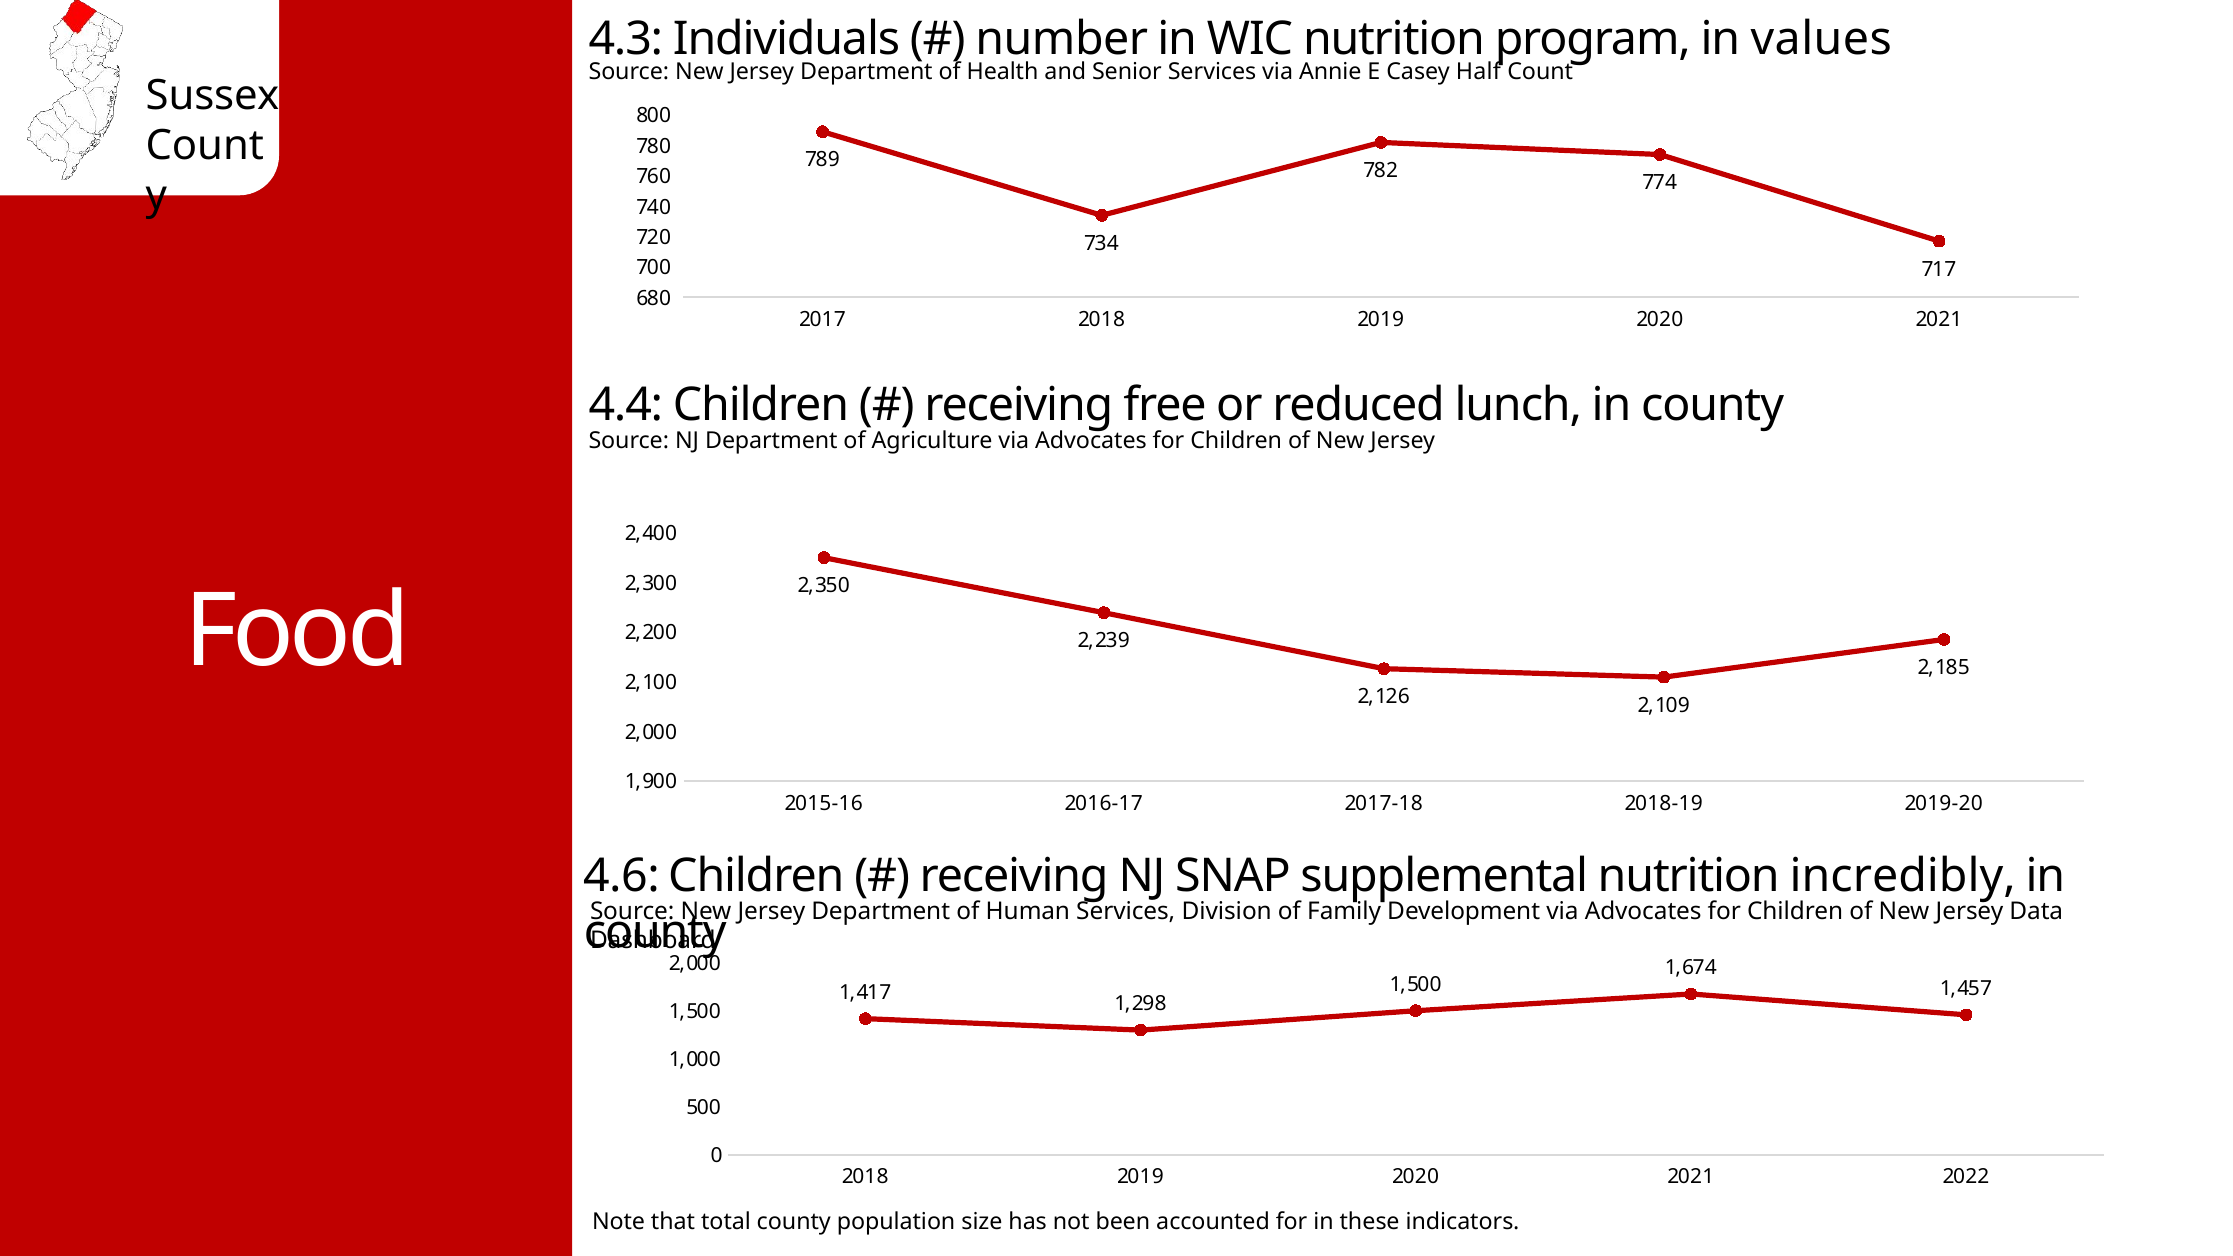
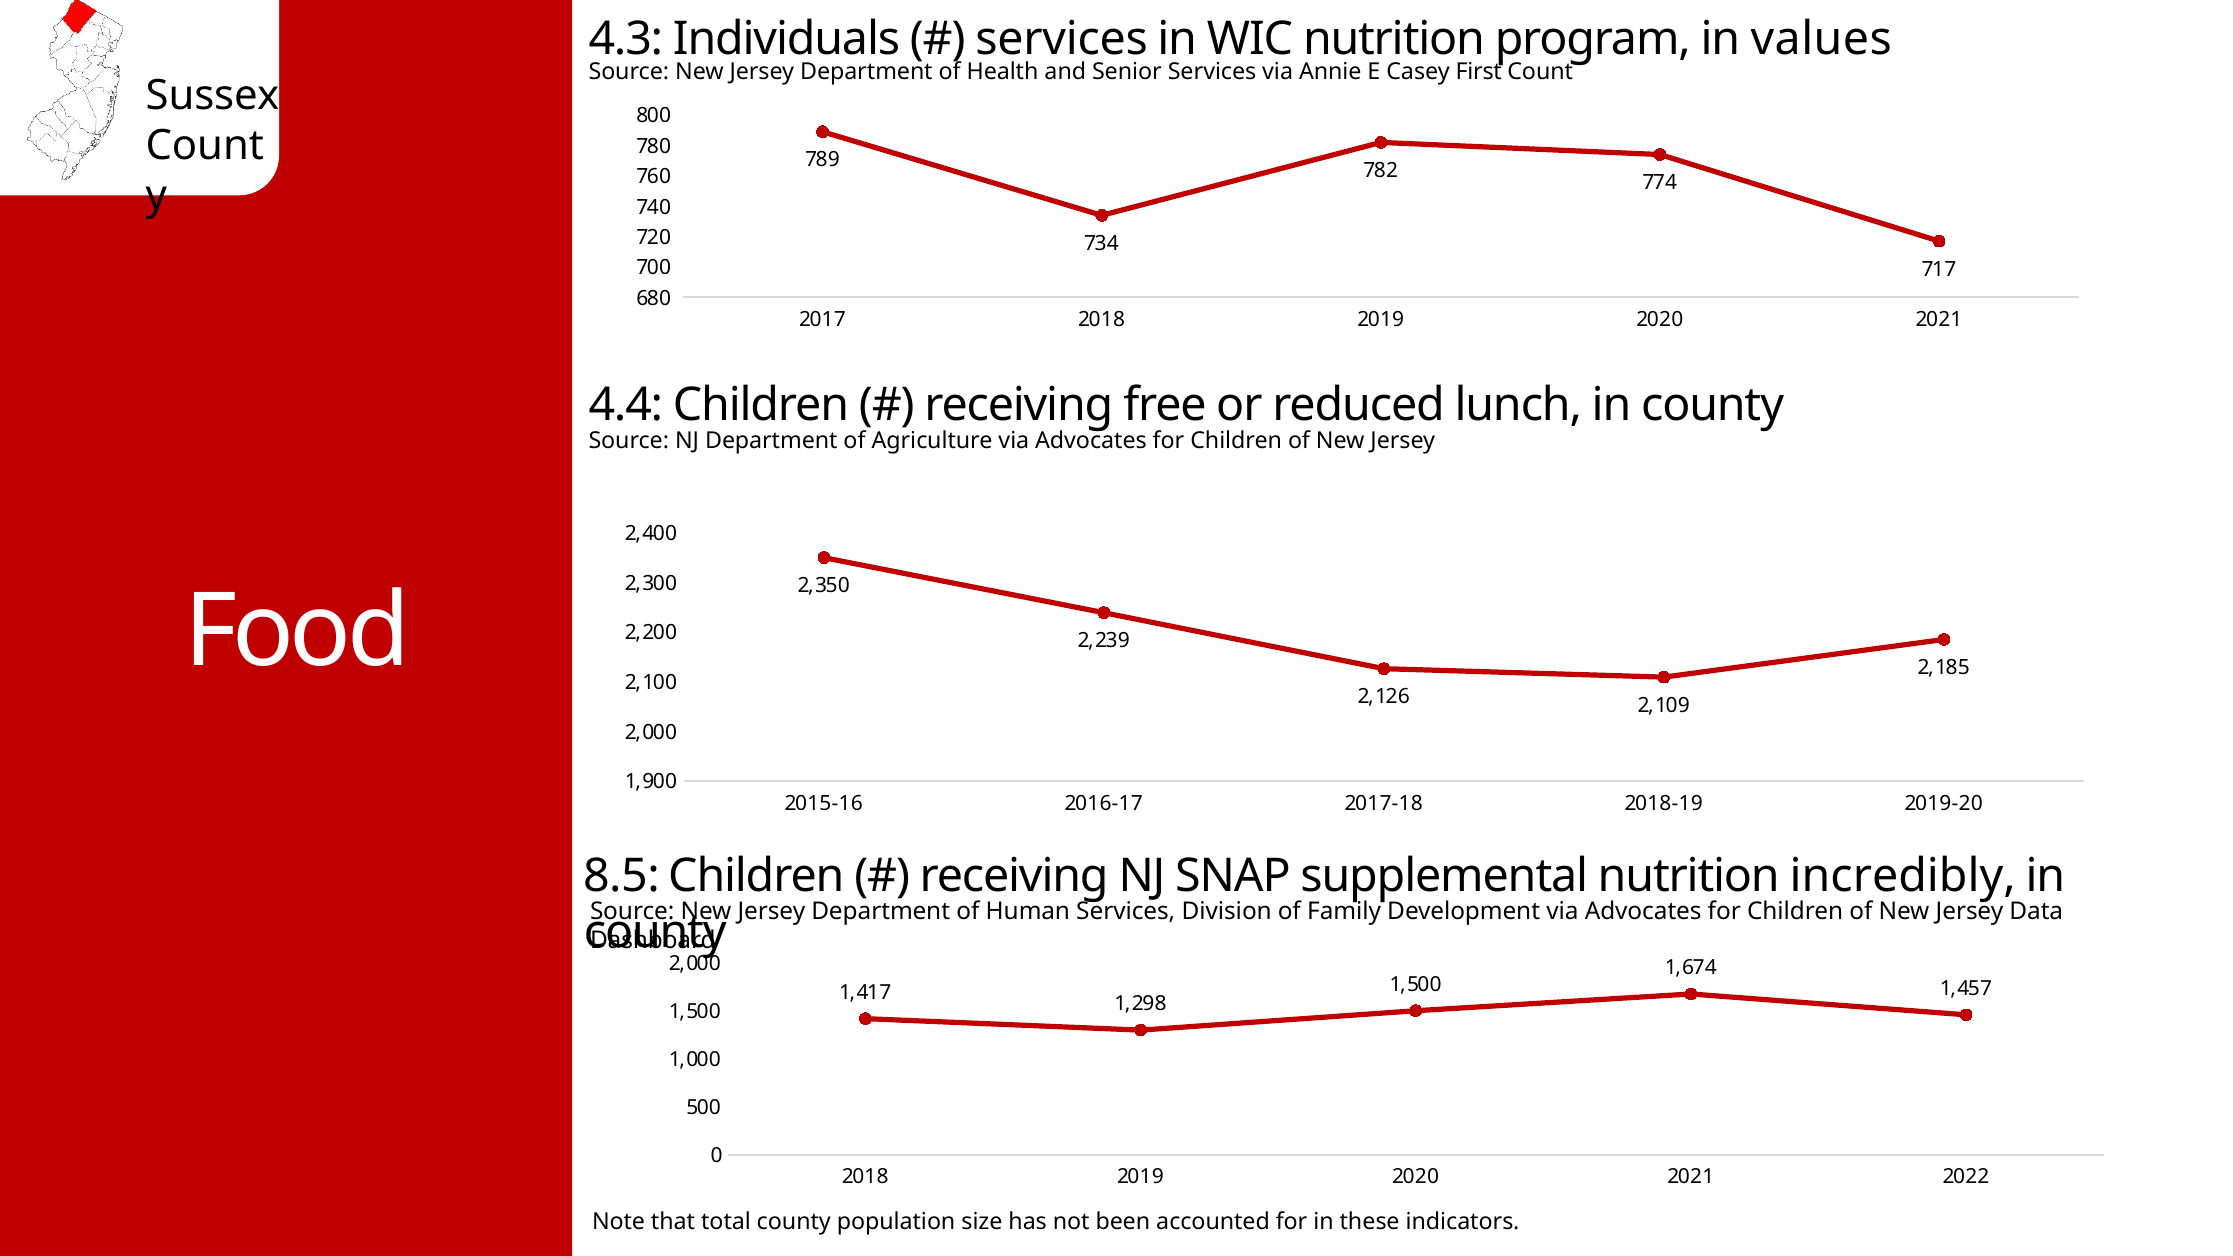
number at (1062, 39): number -> services
Half: Half -> First
4.6: 4.6 -> 8.5
